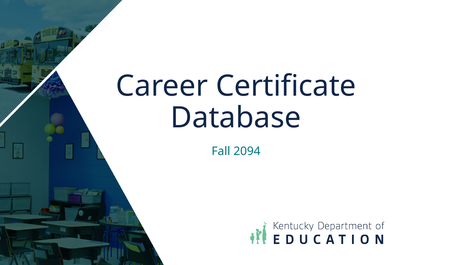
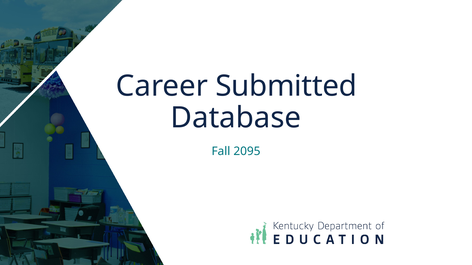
Certificate: Certificate -> Submitted
2094: 2094 -> 2095
